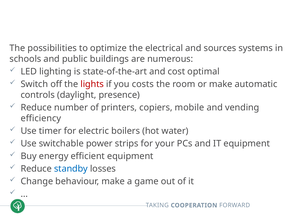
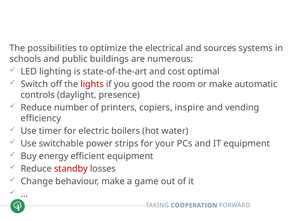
costs: costs -> good
mobile: mobile -> inspire
standby colour: blue -> red
